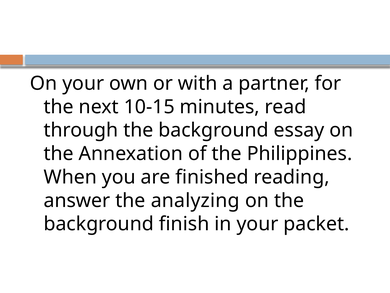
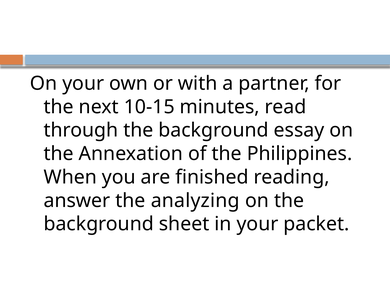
finish: finish -> sheet
